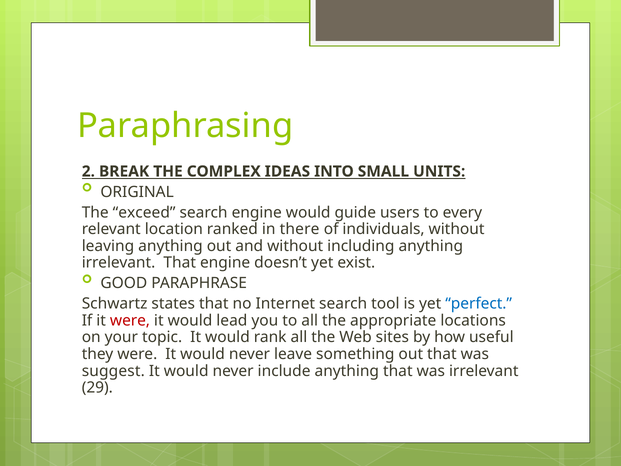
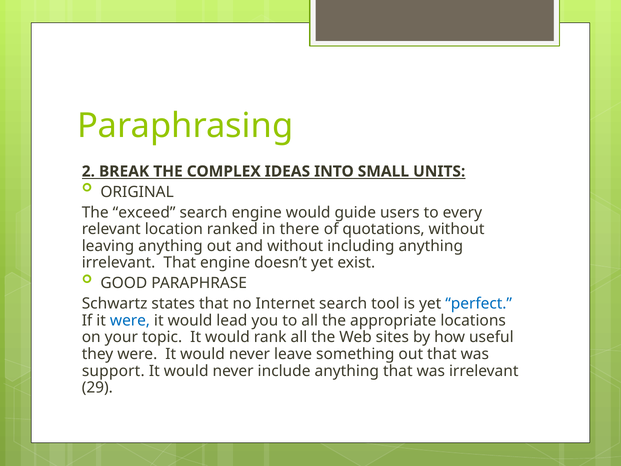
individuals: individuals -> quotations
were at (130, 320) colour: red -> blue
suggest: suggest -> support
